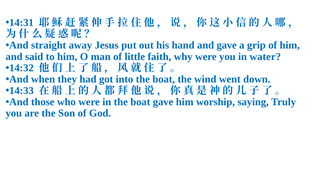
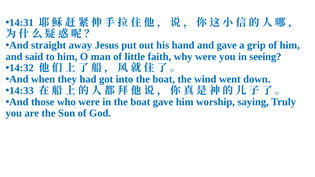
water: water -> seeing
